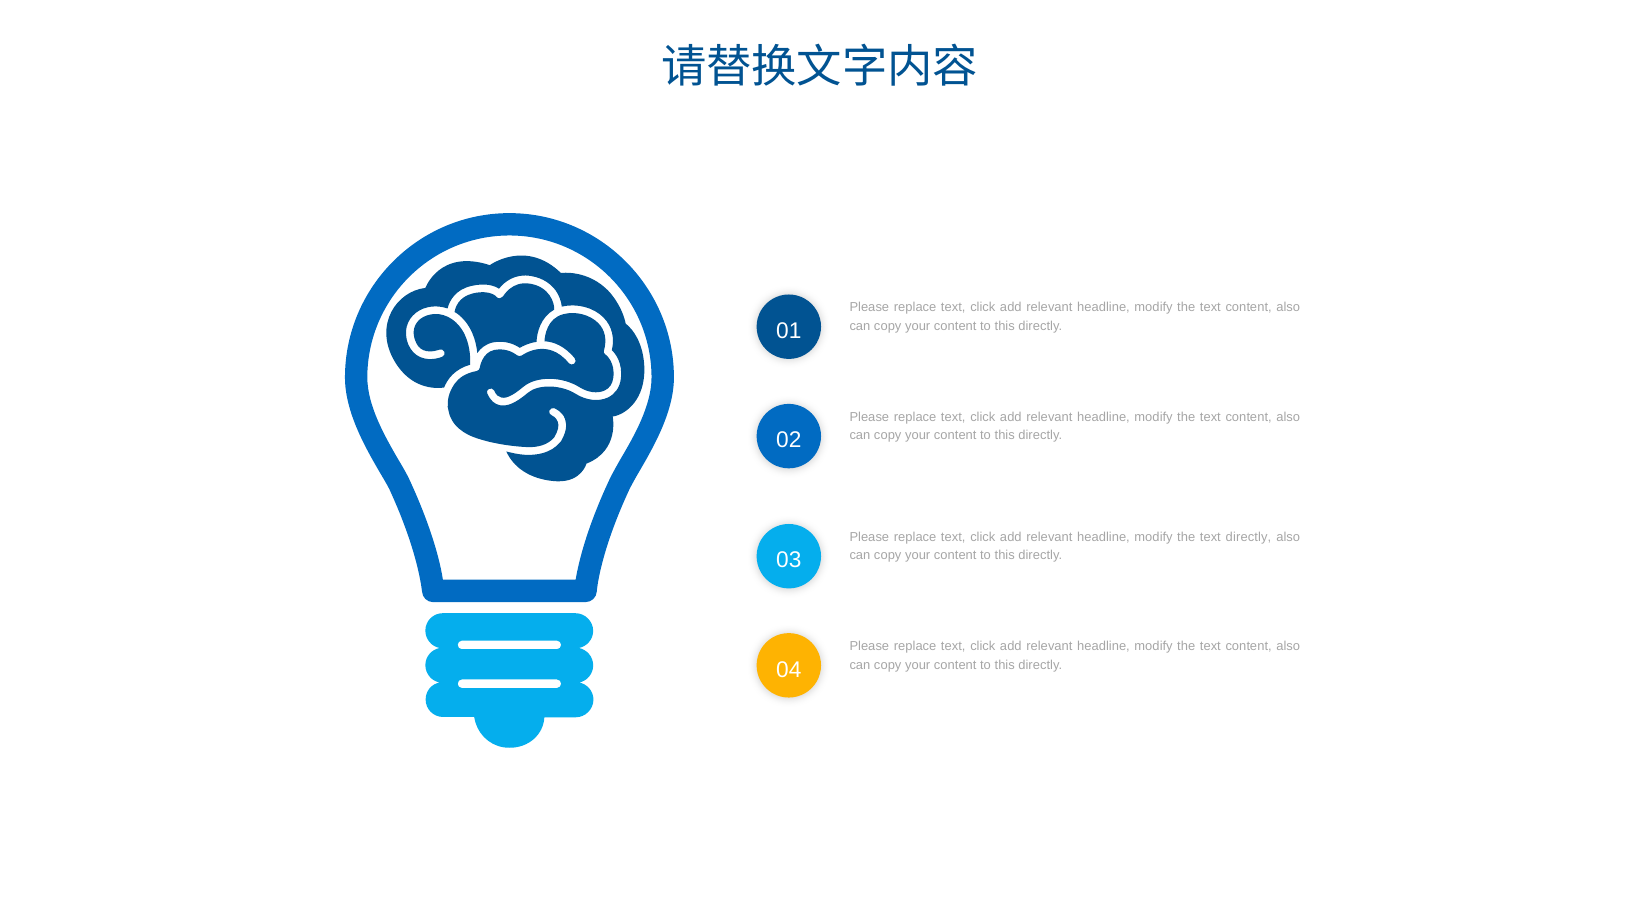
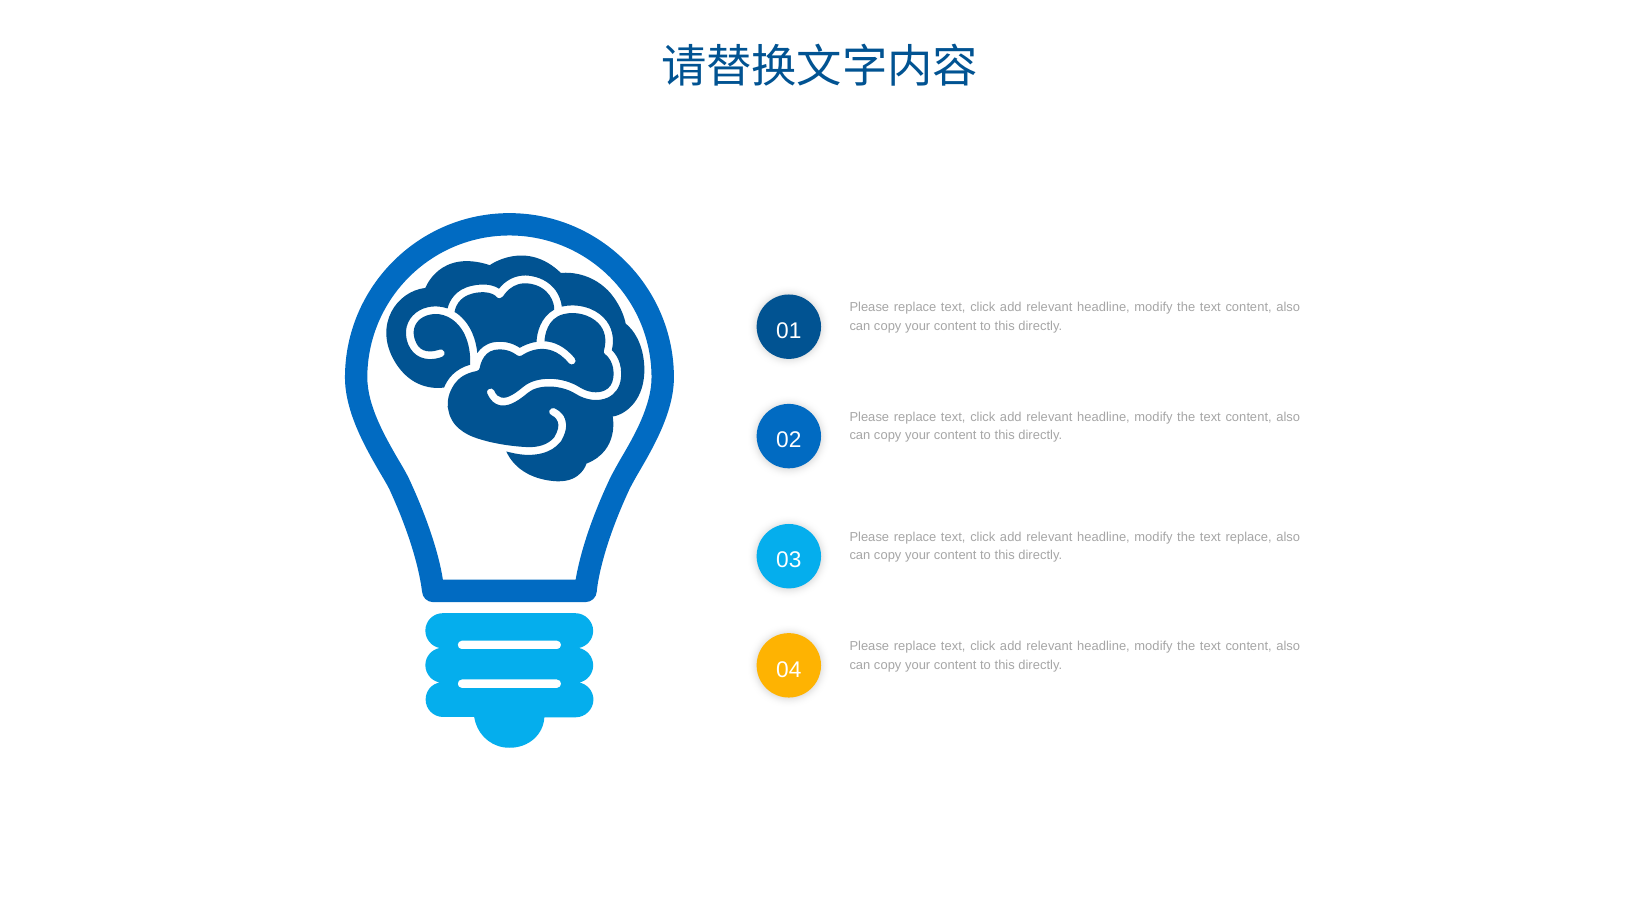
text directly: directly -> replace
